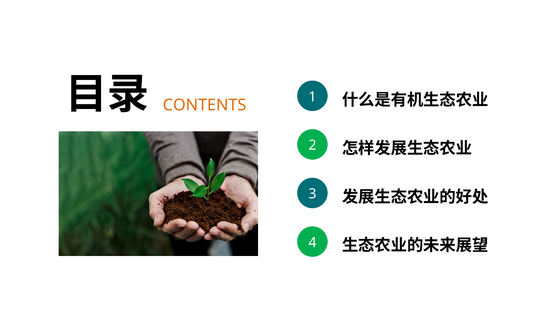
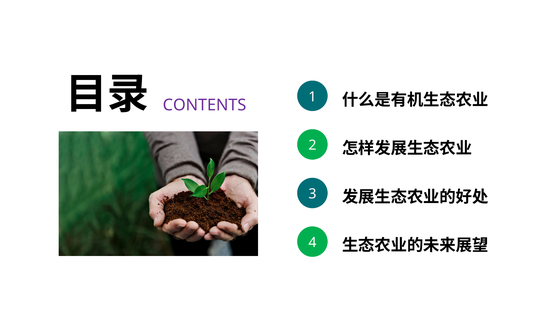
CONTENTS colour: orange -> purple
